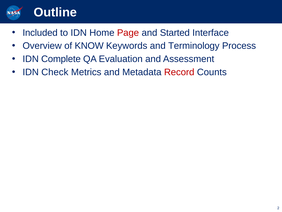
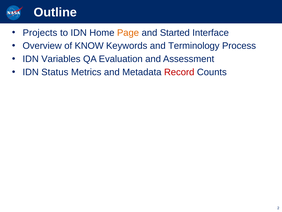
Included: Included -> Projects
Page colour: red -> orange
Complete: Complete -> Variables
Check: Check -> Status
